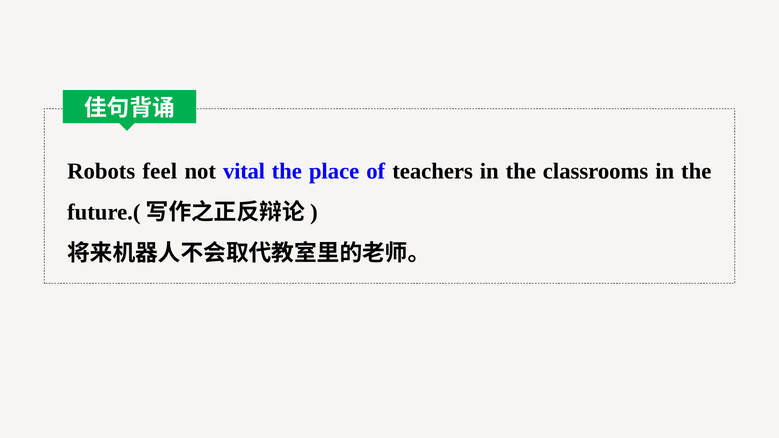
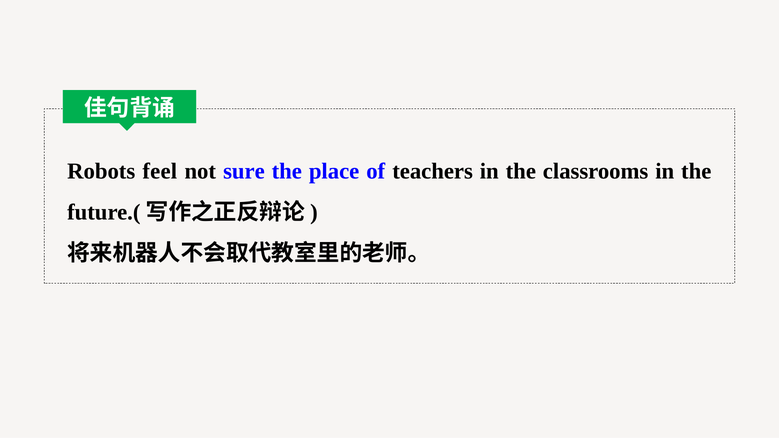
vital: vital -> sure
